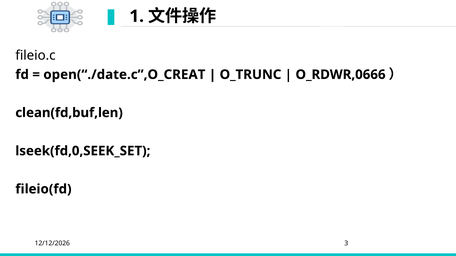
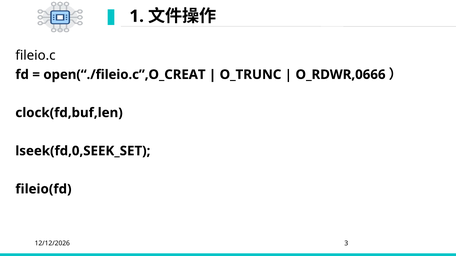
open(“./date.c”,O_CREAT: open(“./date.c”,O_CREAT -> open(“./fileio.c”,O_CREAT
clean(fd,buf,len: clean(fd,buf,len -> clock(fd,buf,len
